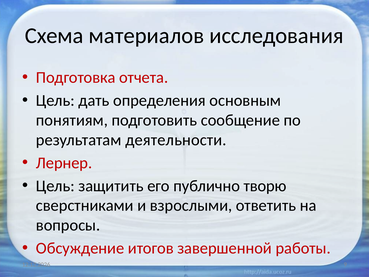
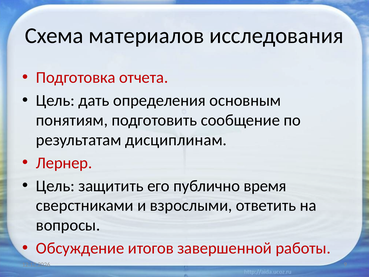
деятельности: деятельности -> дисциплинам
творю: творю -> время
